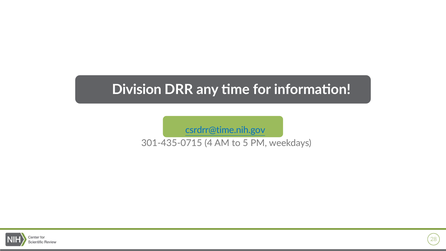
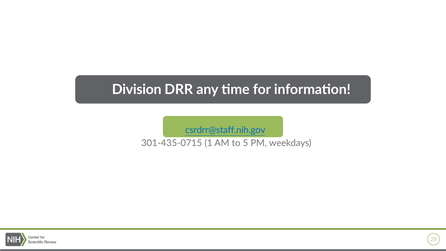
csrdrr@time.nih.gov: csrdrr@time.nih.gov -> csrdrr@staff.nih.gov
4: 4 -> 1
